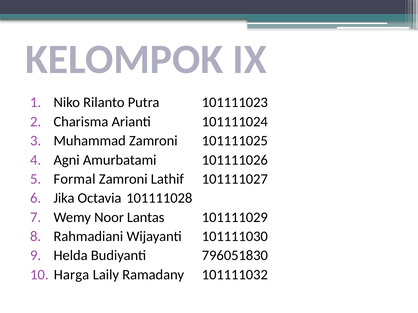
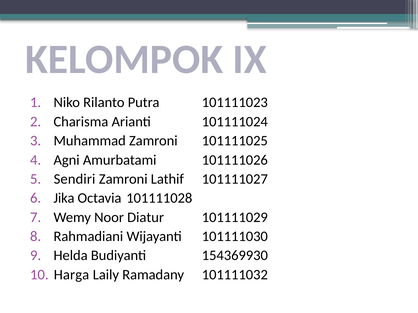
Formal: Formal -> Sendiri
Lantas: Lantas -> Diatur
796051830: 796051830 -> 154369930
